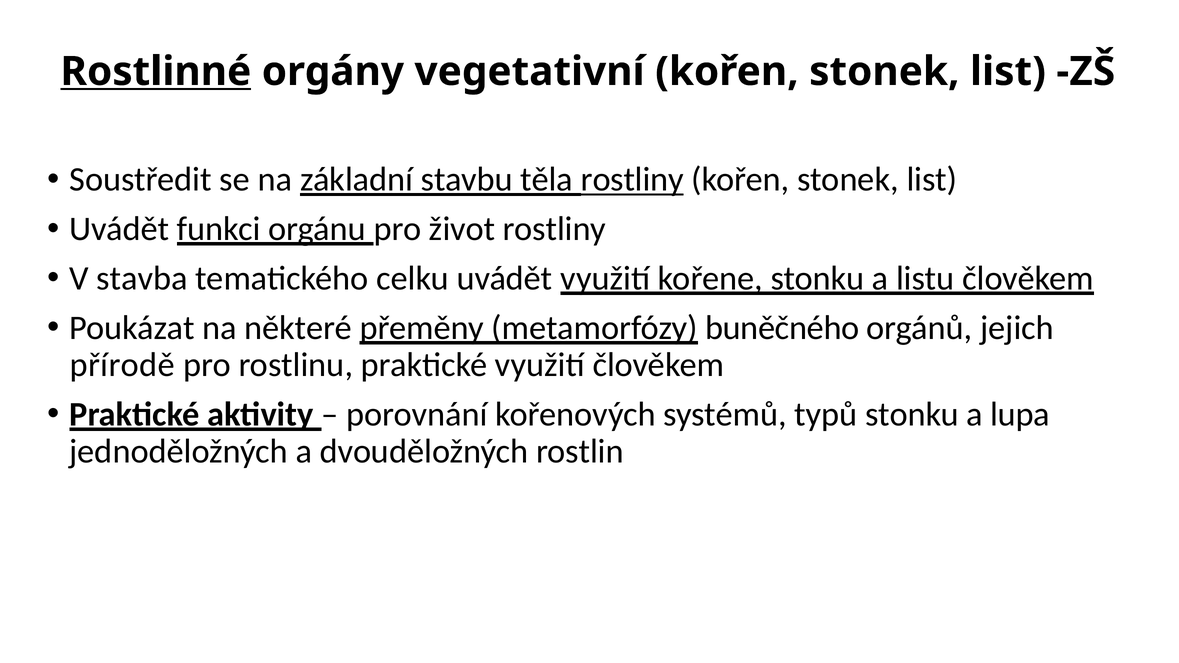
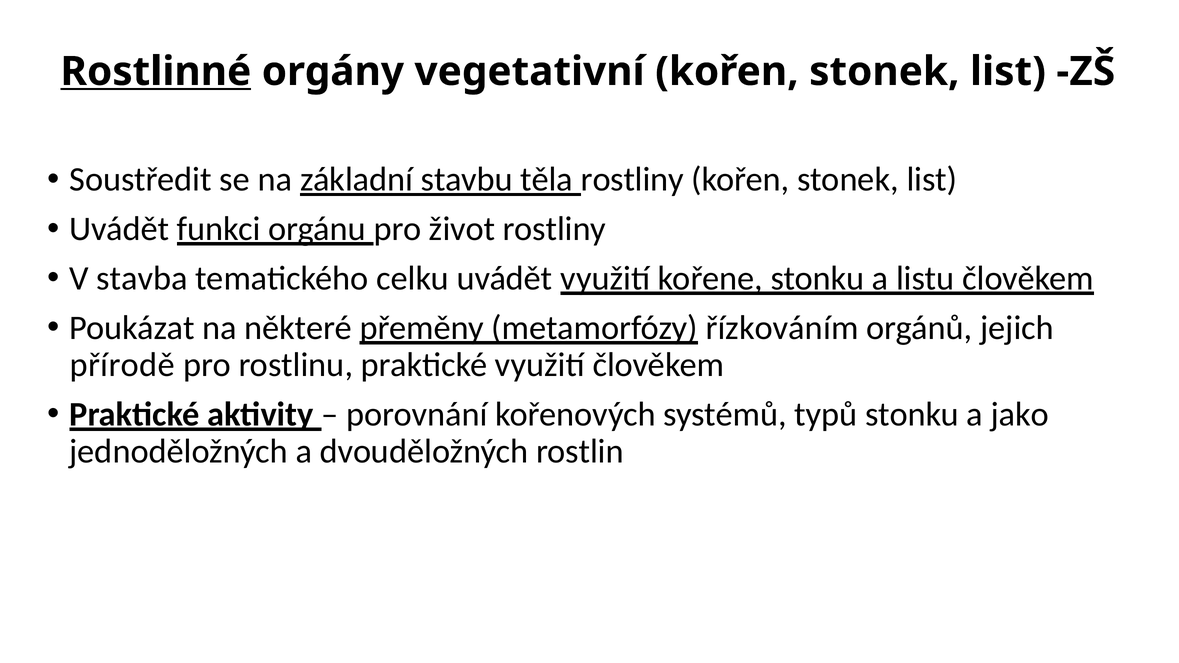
rostliny at (632, 180) underline: present -> none
buněčného: buněčného -> řízkováním
lupa: lupa -> jako
